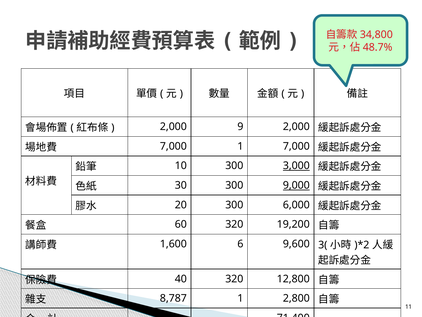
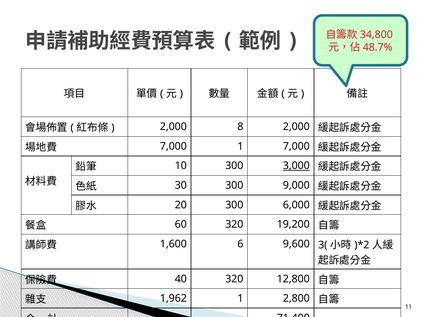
9: 9 -> 8
9,000 underline: present -> none
8,787: 8,787 -> 1,962
